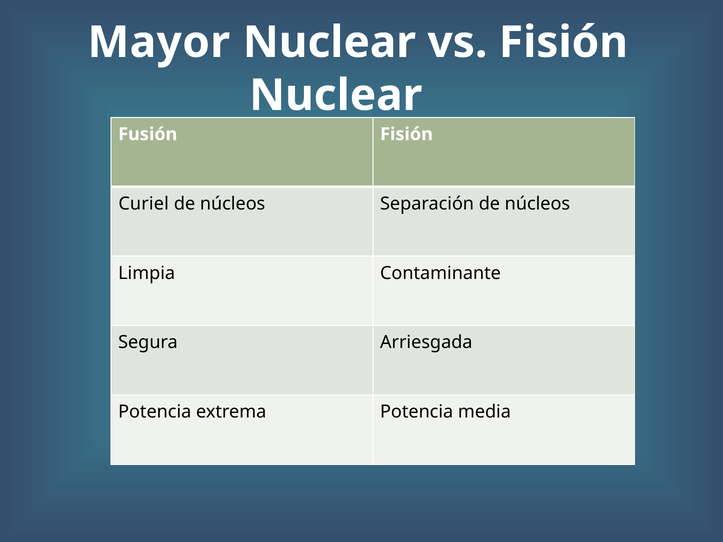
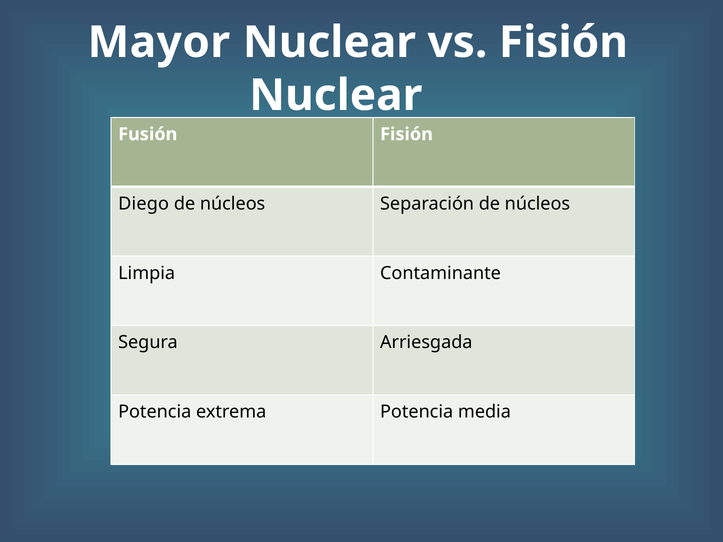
Curiel: Curiel -> Diego
